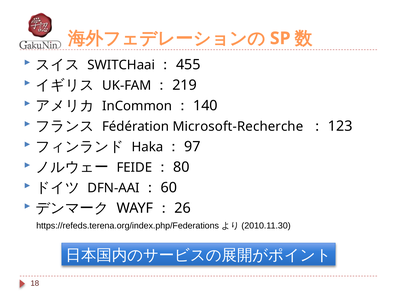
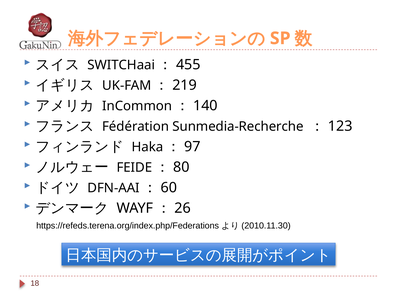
Microsoft-Recherche: Microsoft-Recherche -> Sunmedia-Recherche
